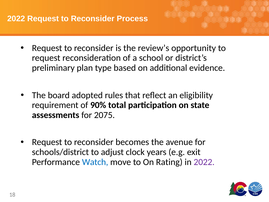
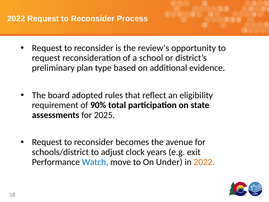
2075: 2075 -> 2025
Rating: Rating -> Under
2022 at (204, 162) colour: purple -> orange
